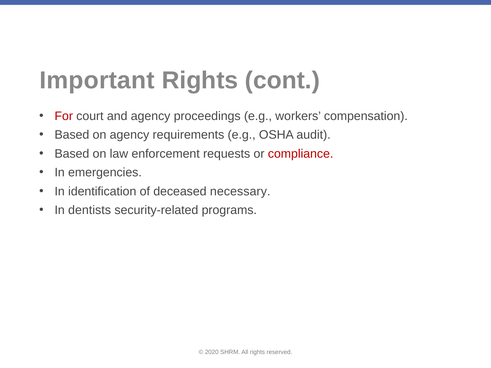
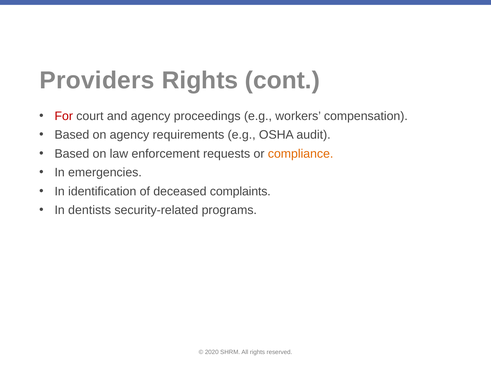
Important: Important -> Providers
compliance colour: red -> orange
necessary: necessary -> complaints
